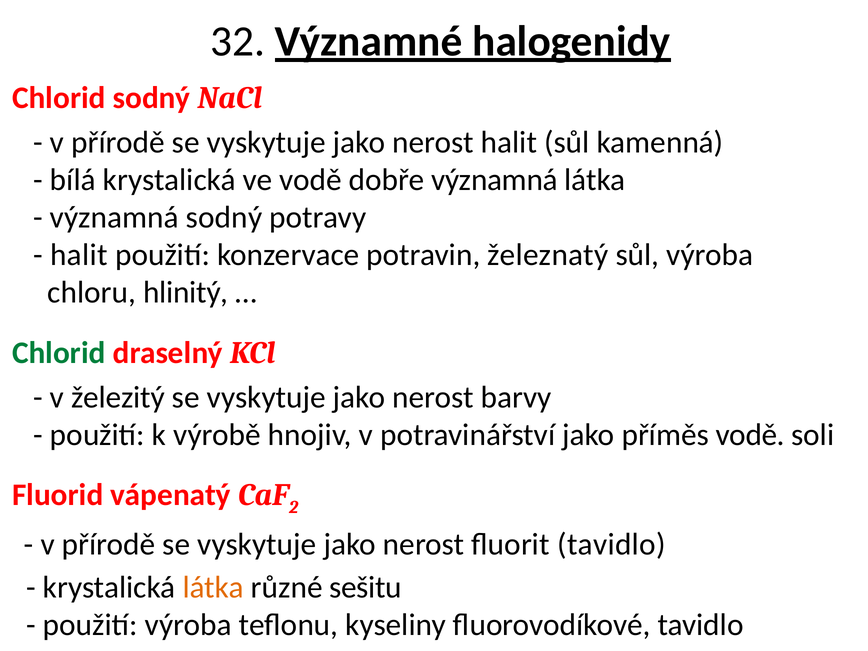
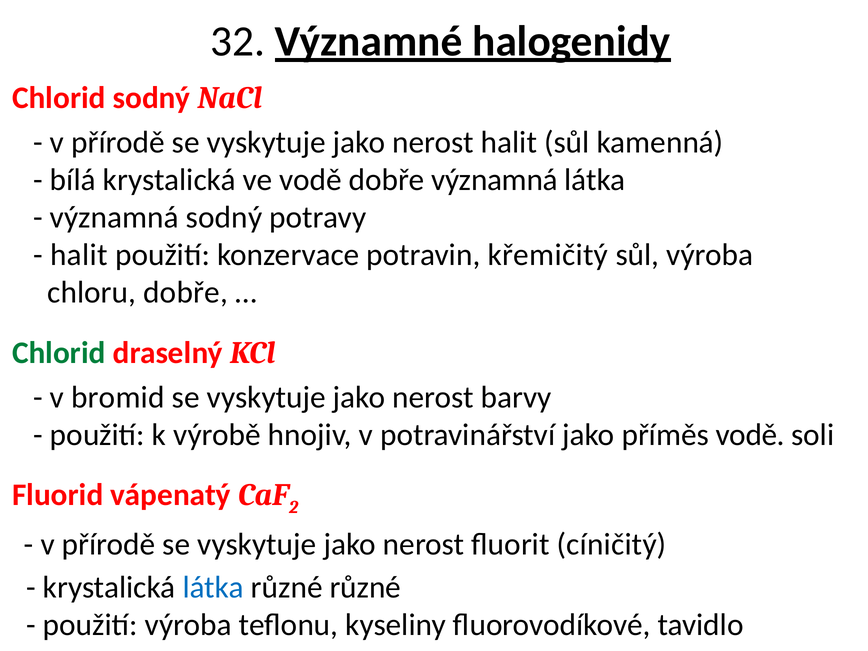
železnatý: železnatý -> křemičitý
chloru hlinitý: hlinitý -> dobře
železitý: železitý -> bromid
fluorit tavidlo: tavidlo -> cíničitý
látka at (213, 587) colour: orange -> blue
různé sešitu: sešitu -> různé
